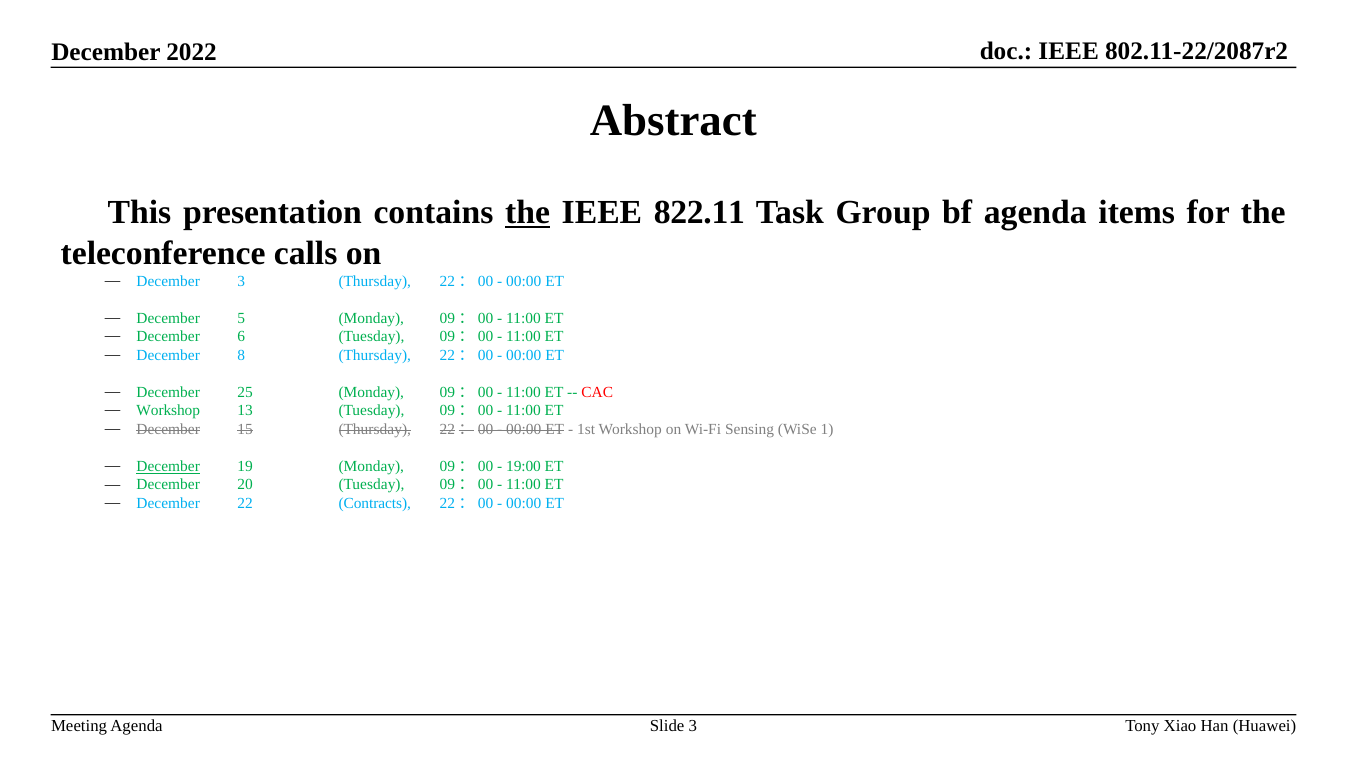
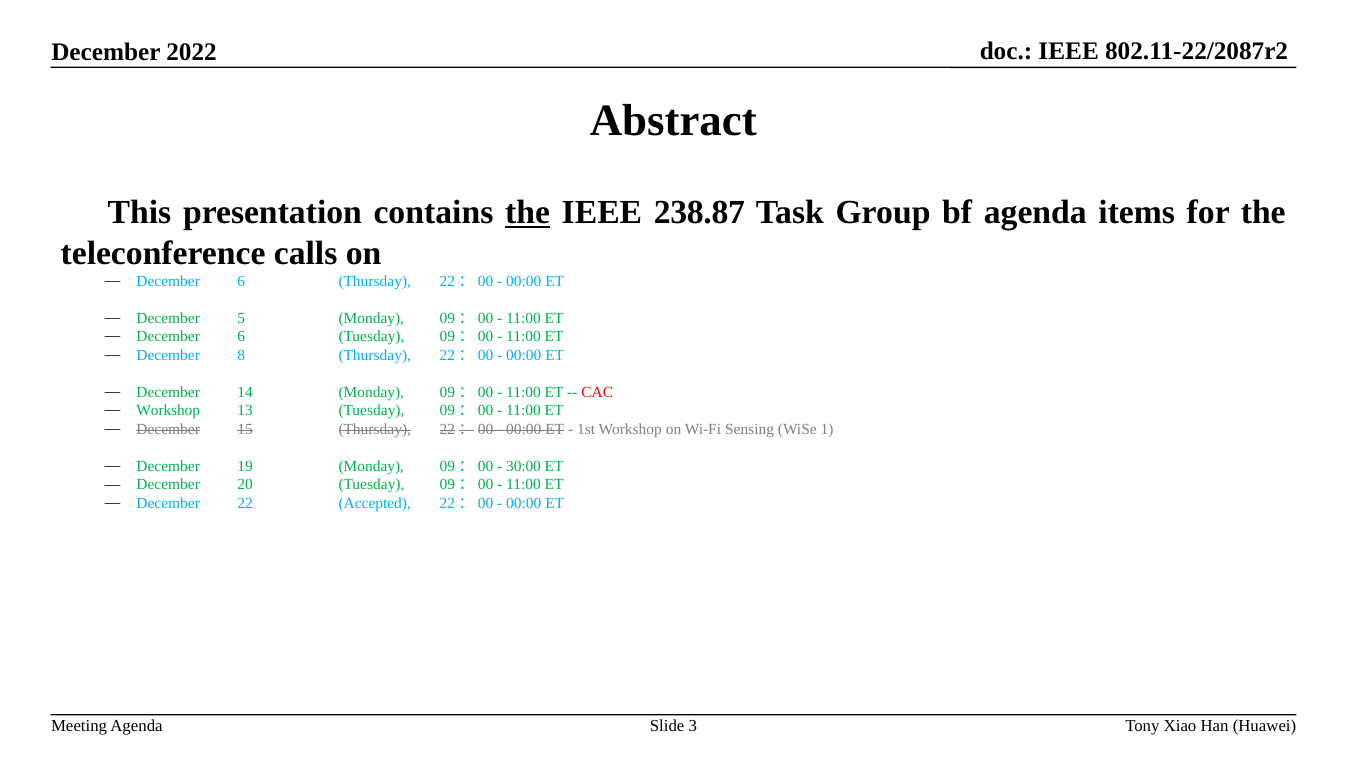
822.11: 822.11 -> 238.87
3 at (241, 281): 3 -> 6
25: 25 -> 14
December at (168, 467) underline: present -> none
19:00: 19:00 -> 30:00
Contracts: Contracts -> Accepted
